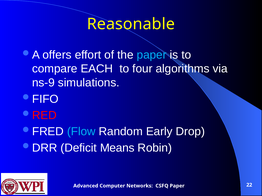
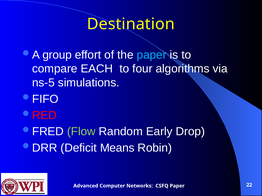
Reasonable: Reasonable -> Destination
offers: offers -> group
ns-9: ns-9 -> ns-5
Flow colour: light blue -> light green
